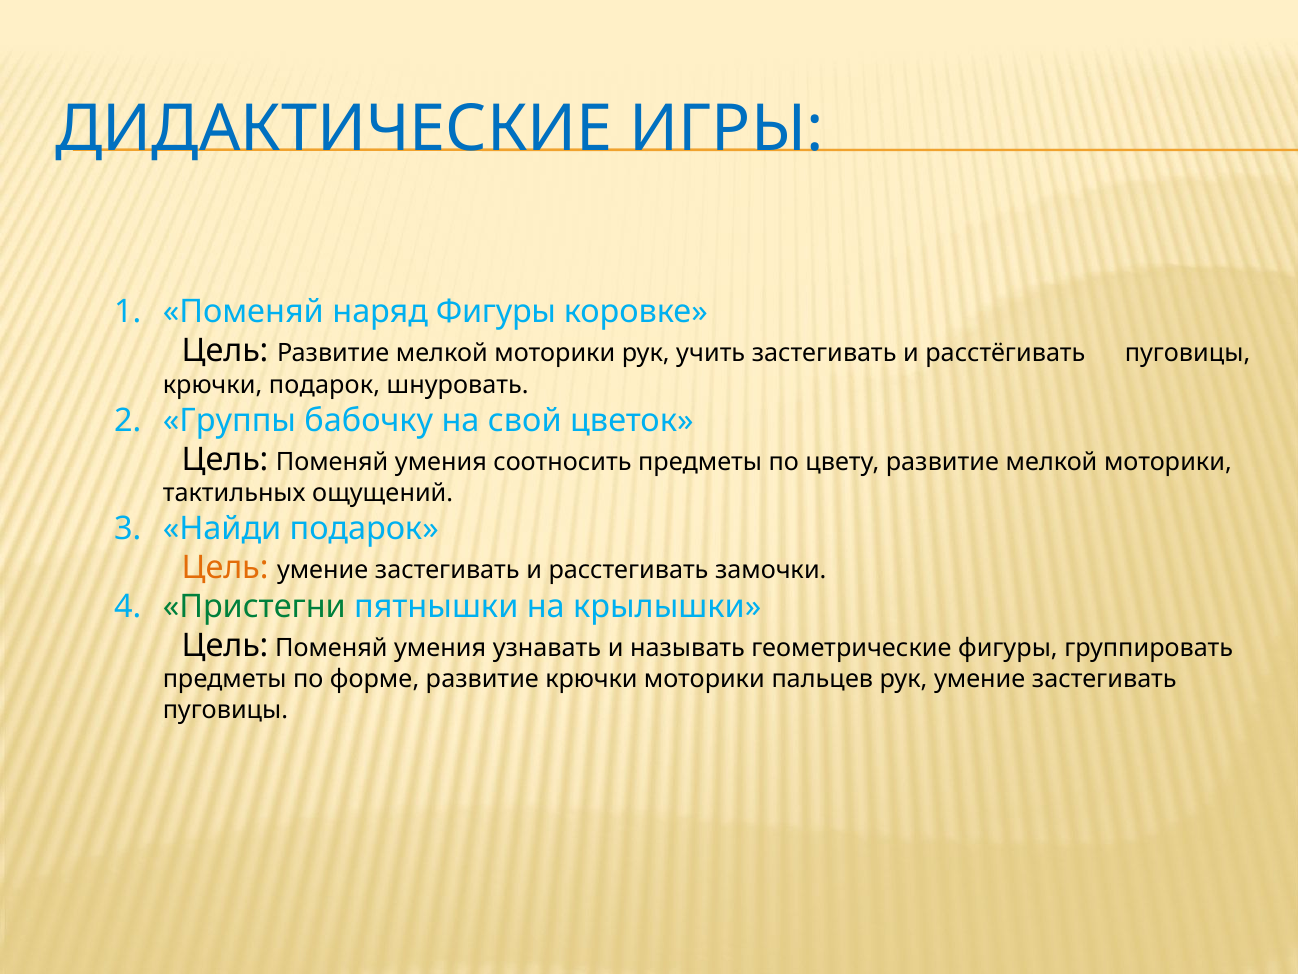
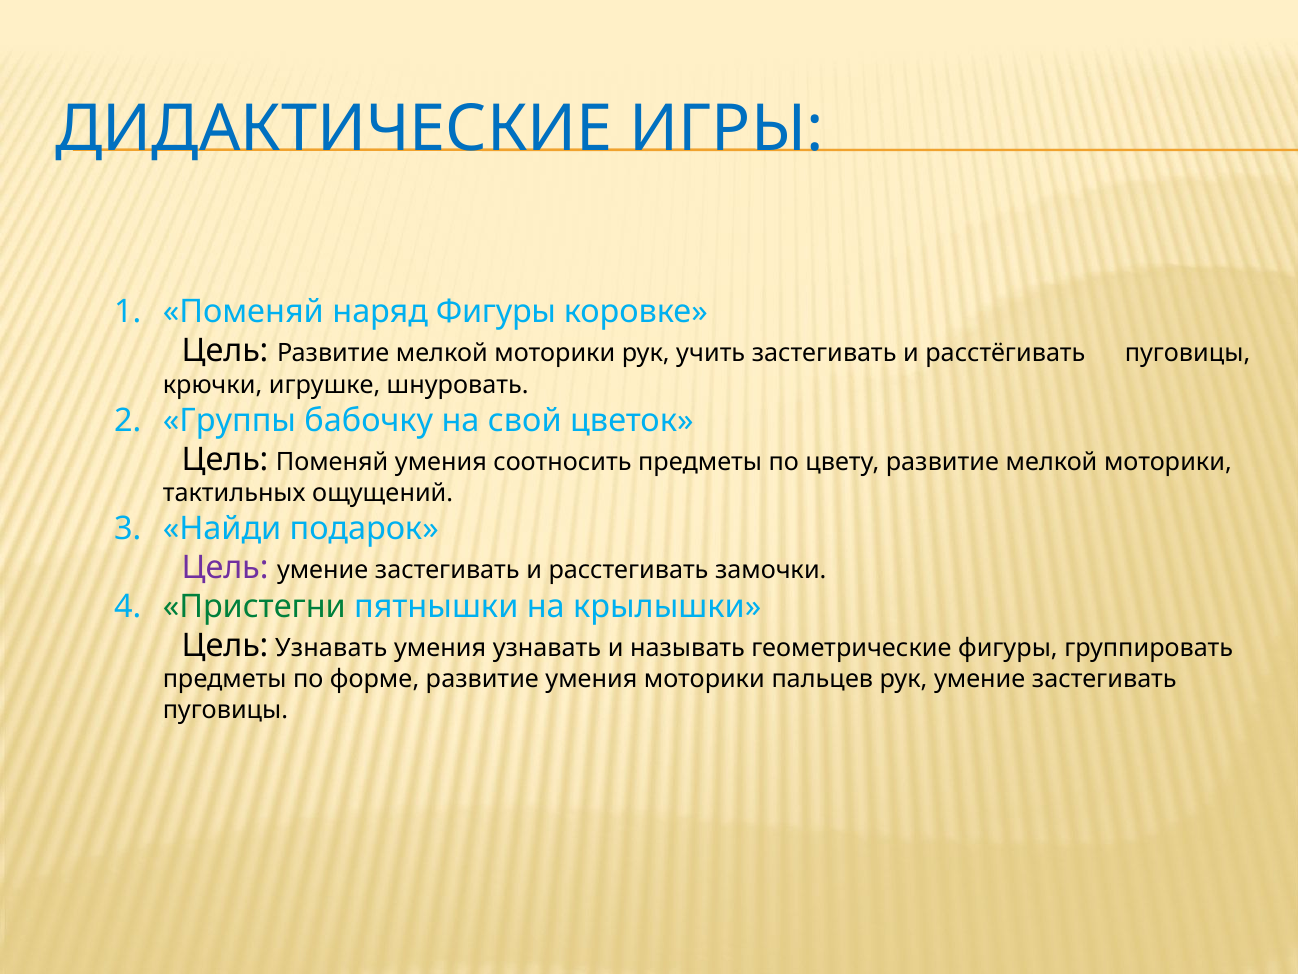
крючки подарок: подарок -> игрушке
Цель at (225, 567) colour: orange -> purple
Поменяй at (331, 648): Поменяй -> Узнавать
развитие крючки: крючки -> умения
